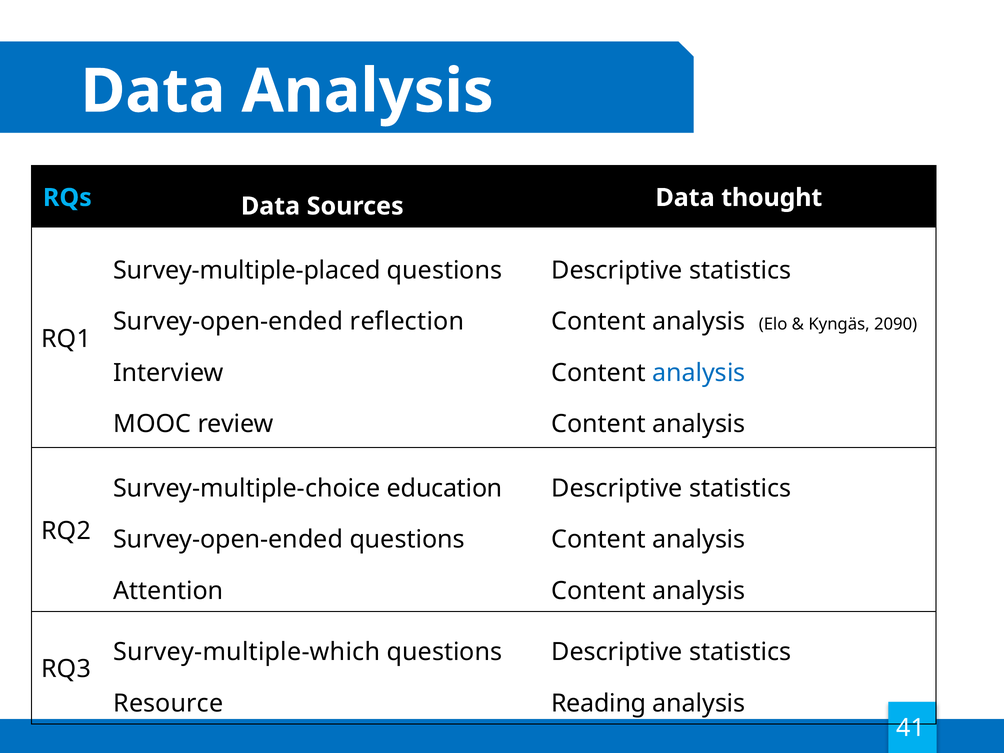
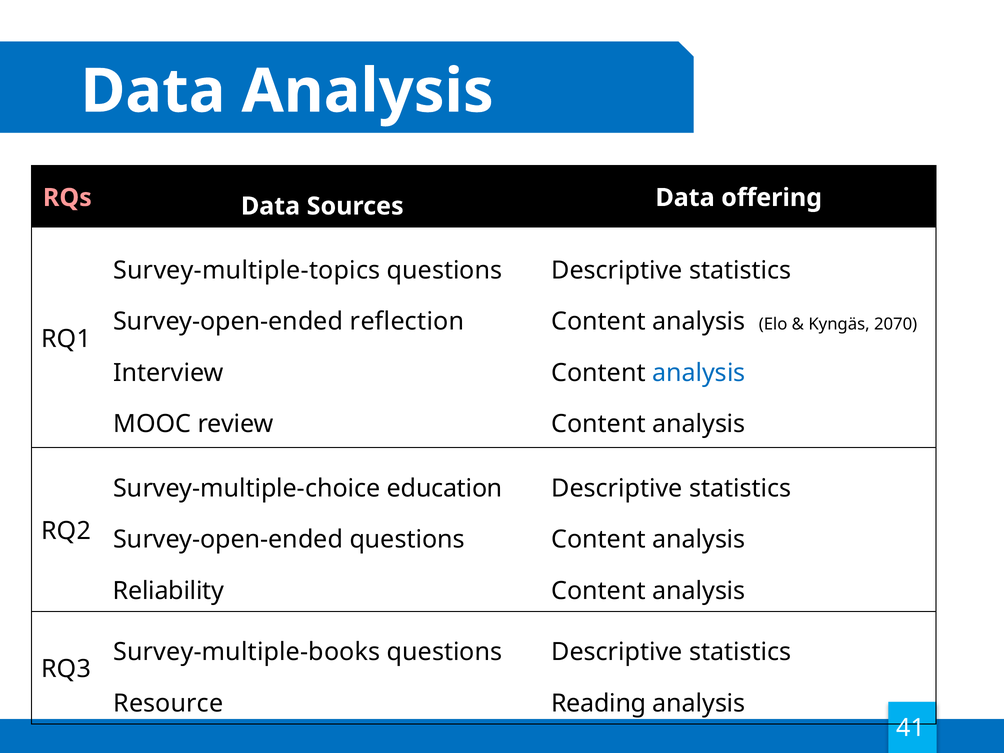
RQs colour: light blue -> pink
thought: thought -> offering
Survey-multiple-placed: Survey-multiple-placed -> Survey-multiple-topics
2090: 2090 -> 2070
Attention: Attention -> Reliability
Survey-multiple-which: Survey-multiple-which -> Survey-multiple-books
